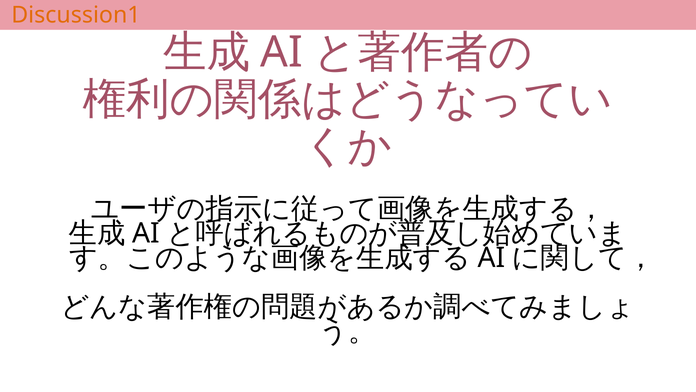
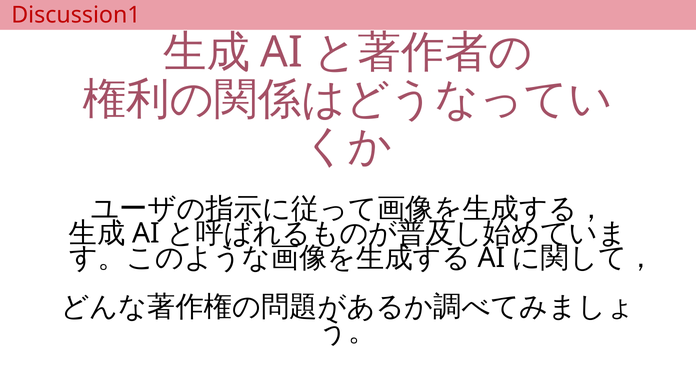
Discussion1 colour: orange -> red
